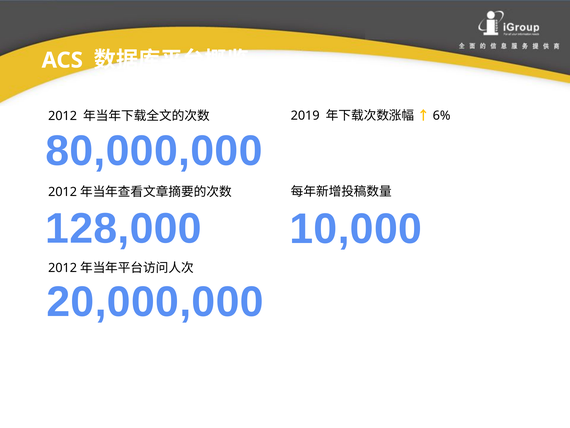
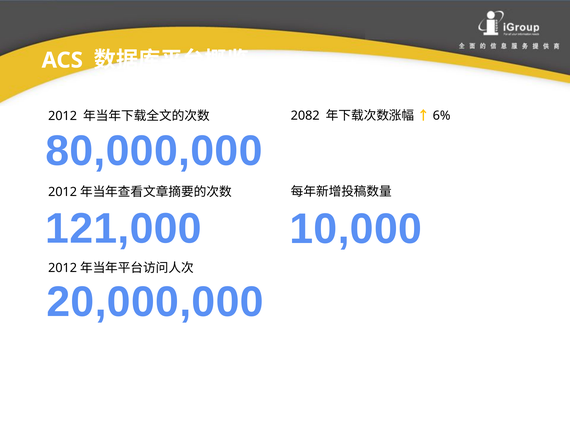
2019: 2019 -> 2082
128,000: 128,000 -> 121,000
